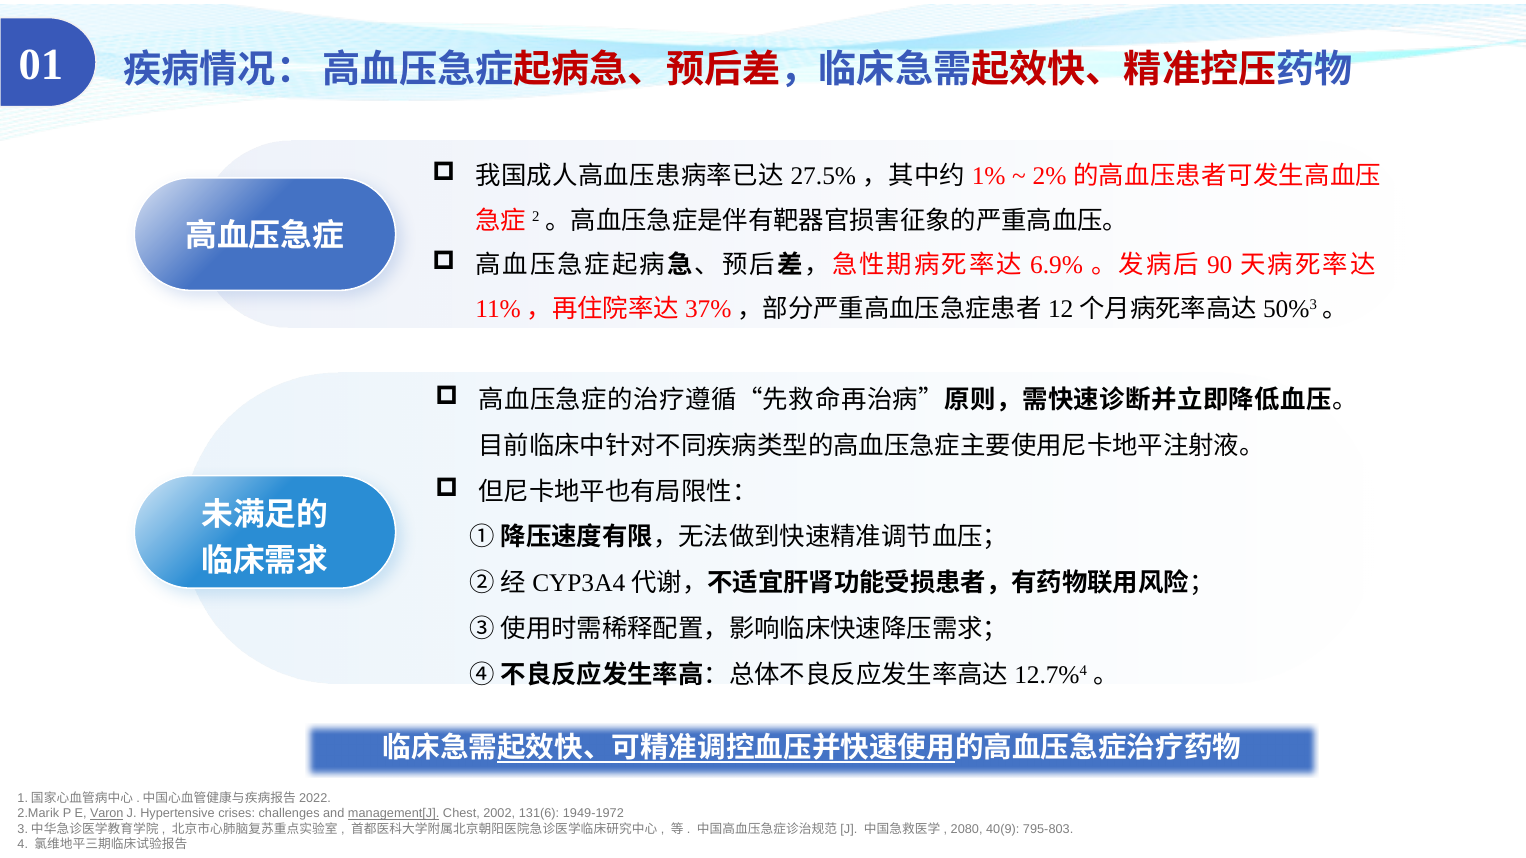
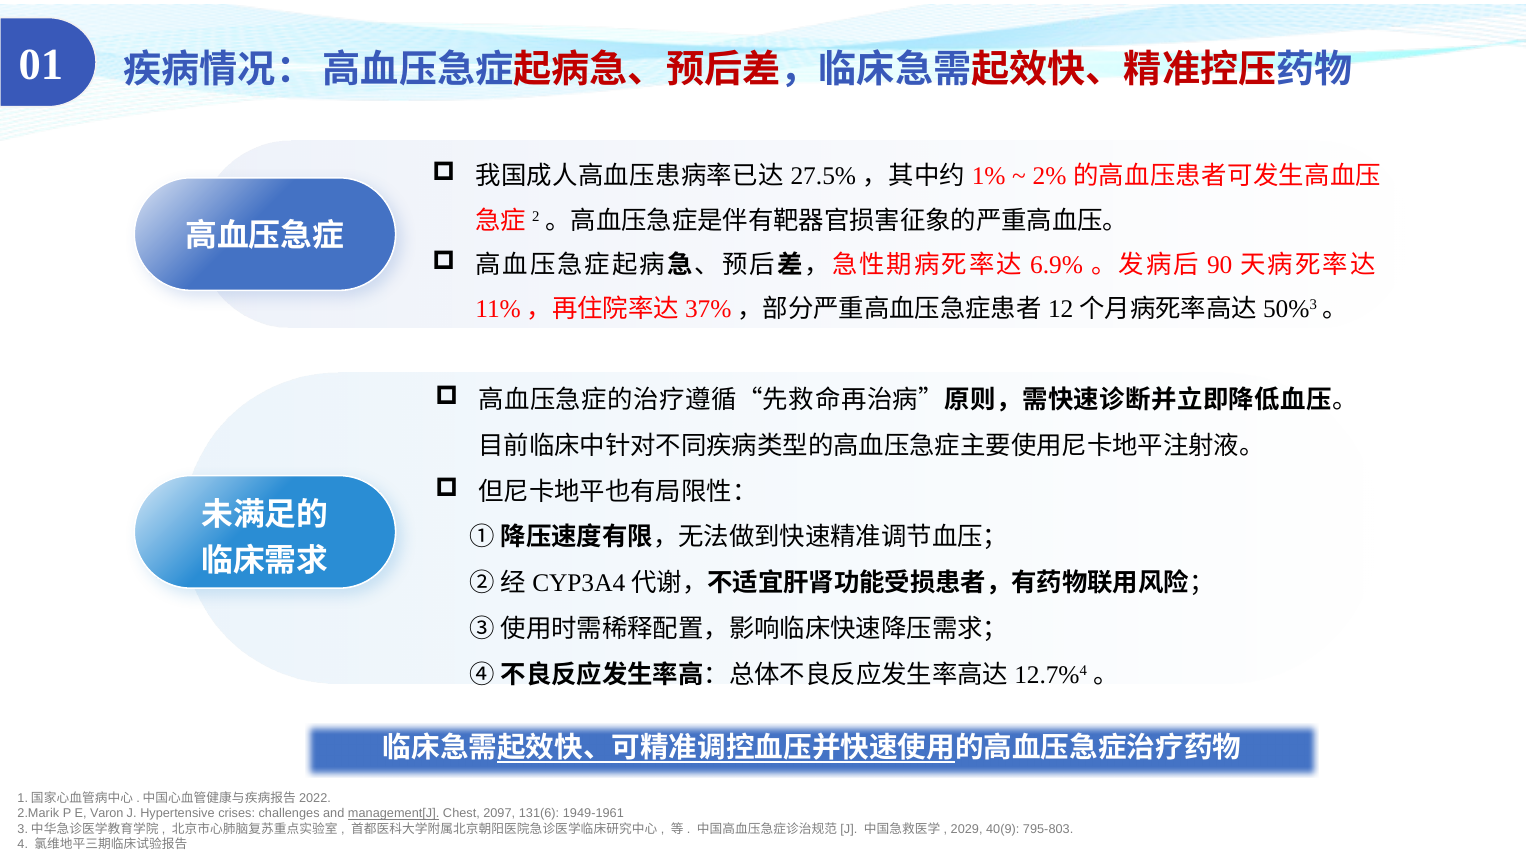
Varon underline: present -> none
2002: 2002 -> 2097
1949-1972: 1949-1972 -> 1949-1961
2080: 2080 -> 2029
